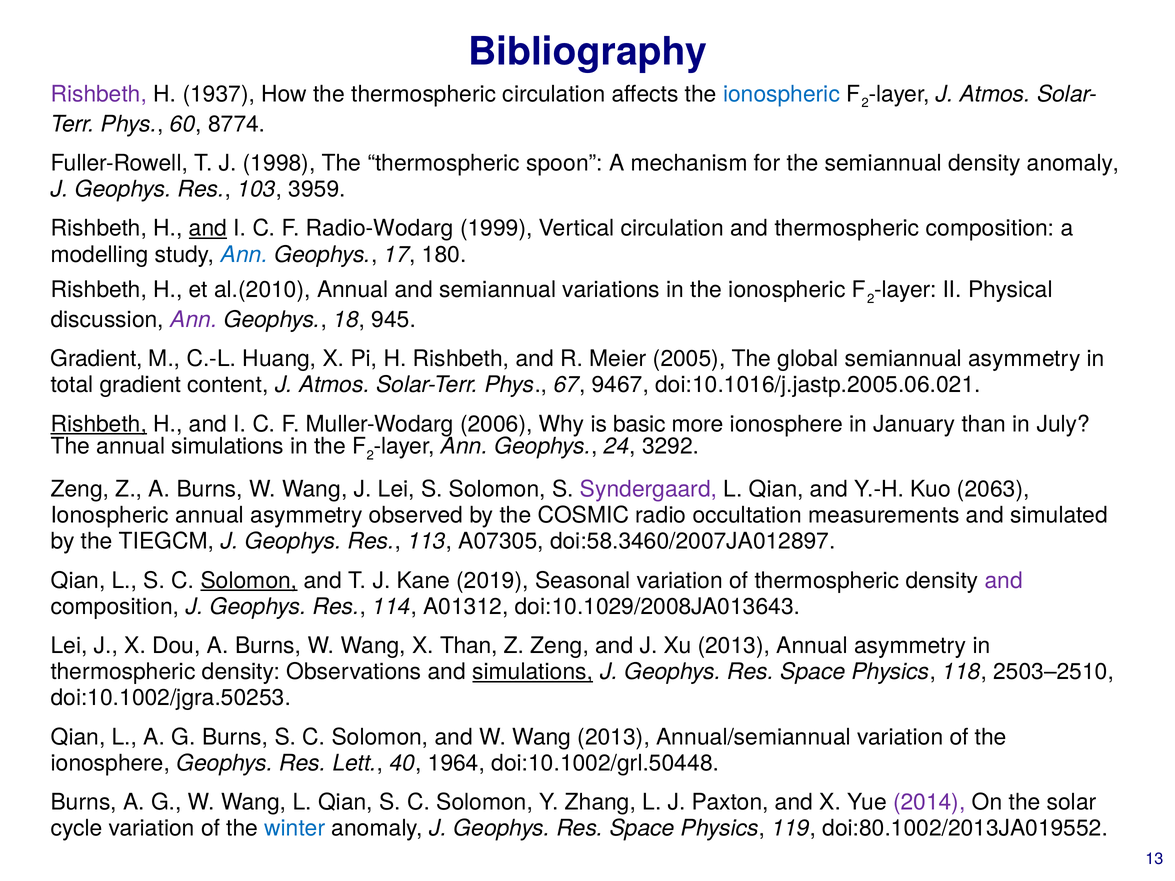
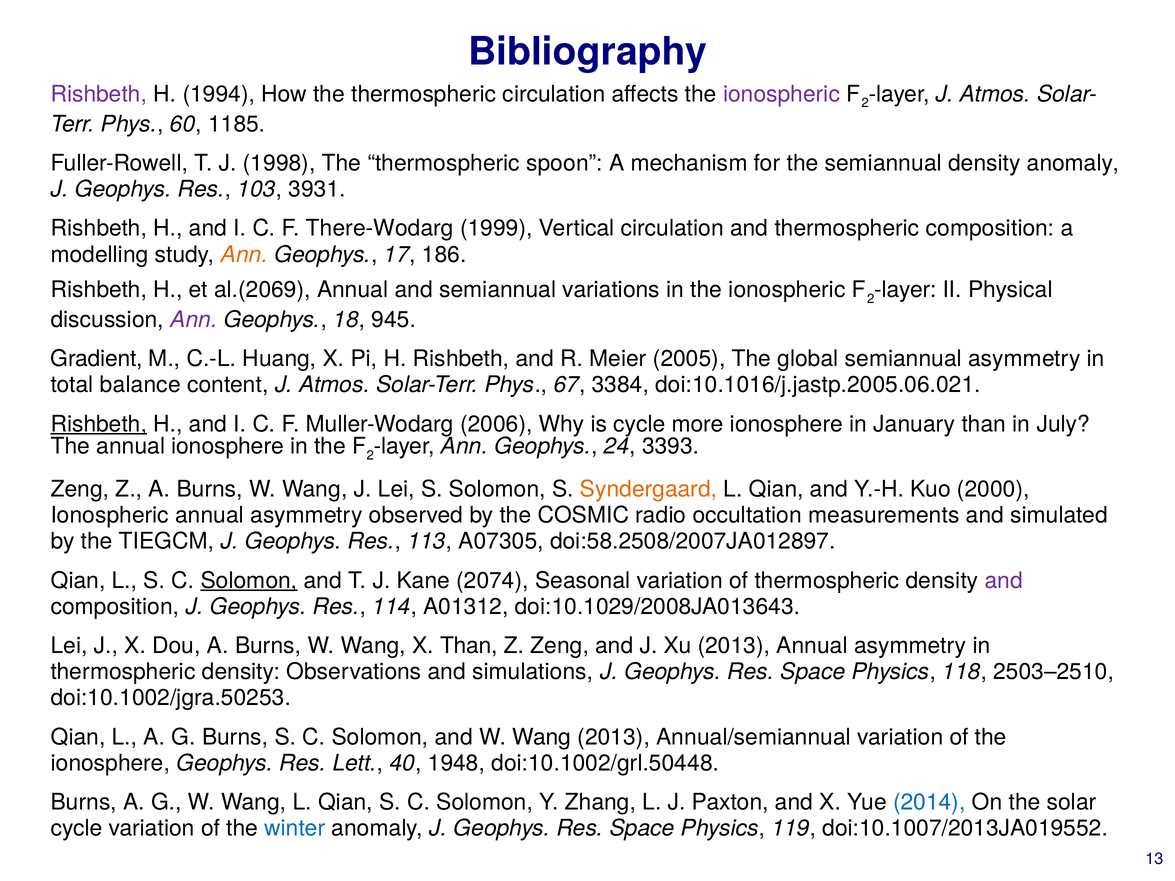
1937: 1937 -> 1994
ionospheric at (782, 94) colour: blue -> purple
8774: 8774 -> 1185
3959: 3959 -> 3931
and at (208, 228) underline: present -> none
Radio-Wodarg: Radio-Wodarg -> There-Wodarg
Ann at (244, 255) colour: blue -> orange
180: 180 -> 186
al.(2010: al.(2010 -> al.(2069
total gradient: gradient -> balance
9467: 9467 -> 3384
is basic: basic -> cycle
annual simulations: simulations -> ionosphere
3292: 3292 -> 3393
Syndergaard colour: purple -> orange
2063: 2063 -> 2000
doi:58.3460/2007JA012897: doi:58.3460/2007JA012897 -> doi:58.2508/2007JA012897
2019: 2019 -> 2074
simulations at (533, 672) underline: present -> none
1964: 1964 -> 1948
2014 colour: purple -> blue
doi:80.1002/2013JA019552: doi:80.1002/2013JA019552 -> doi:10.1007/2013JA019552
